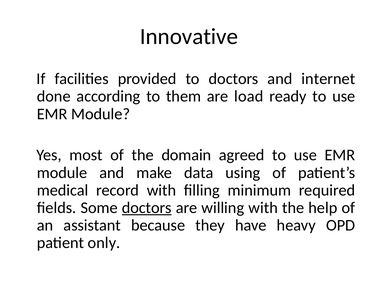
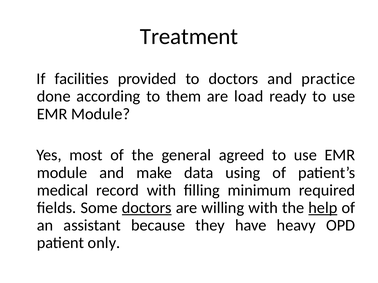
Innovative: Innovative -> Treatment
internet: internet -> practice
domain: domain -> general
help underline: none -> present
